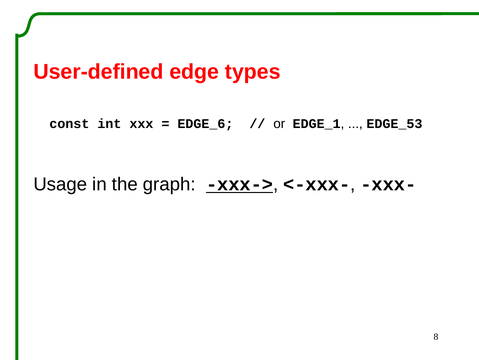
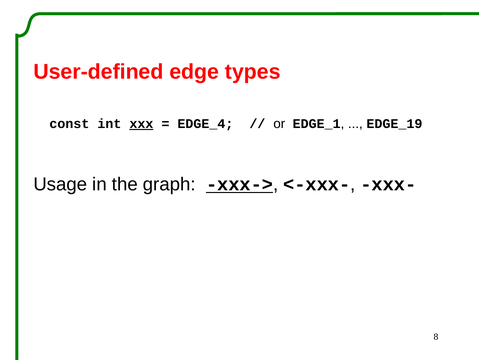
xxx underline: none -> present
EDGE_6: EDGE_6 -> EDGE_4
EDGE_53: EDGE_53 -> EDGE_19
